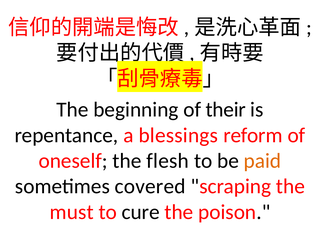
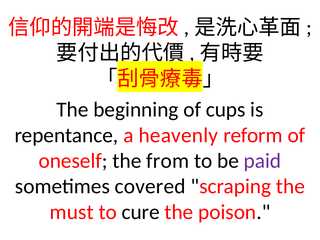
their: their -> cups
blessings: blessings -> heavenly
flesh: flesh -> from
paid colour: orange -> purple
